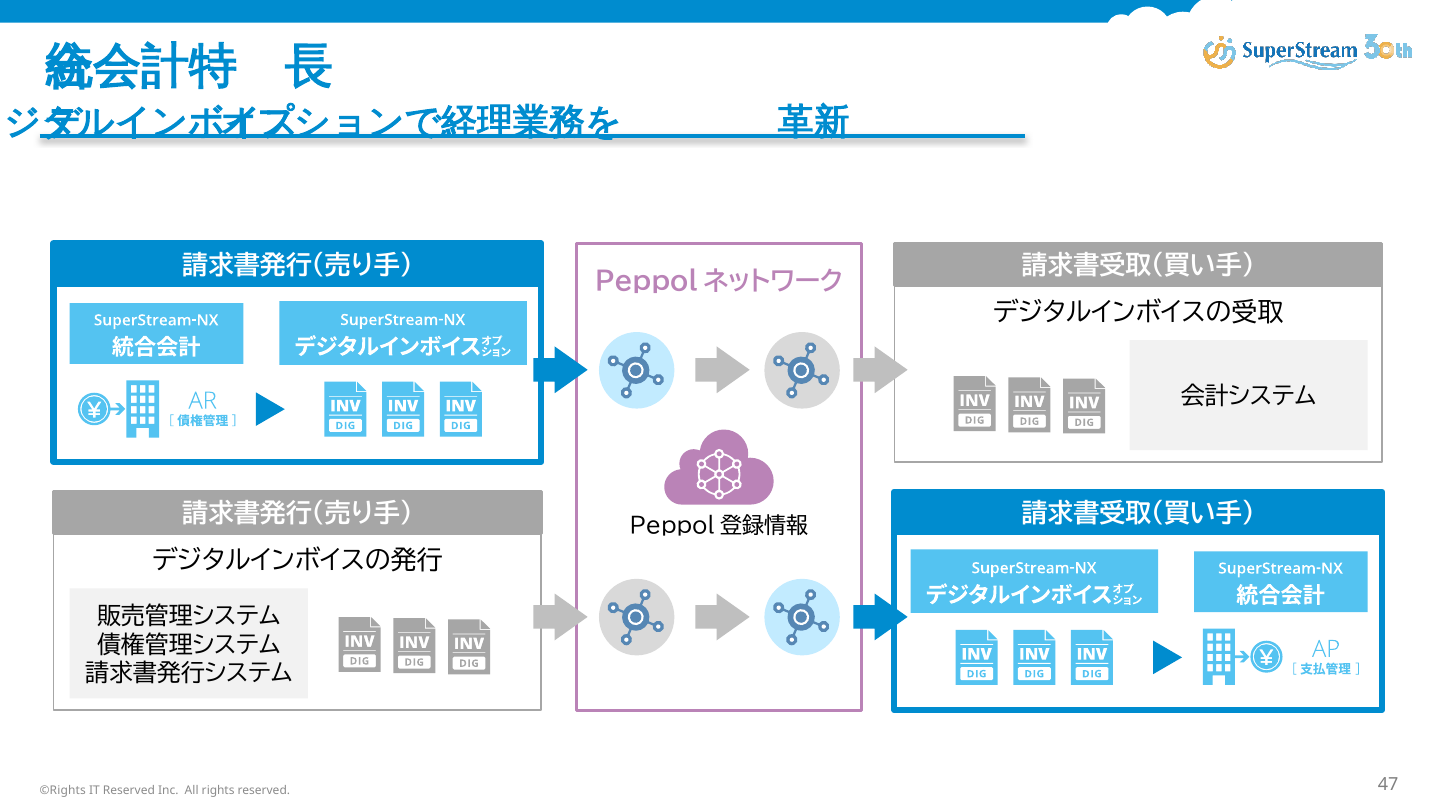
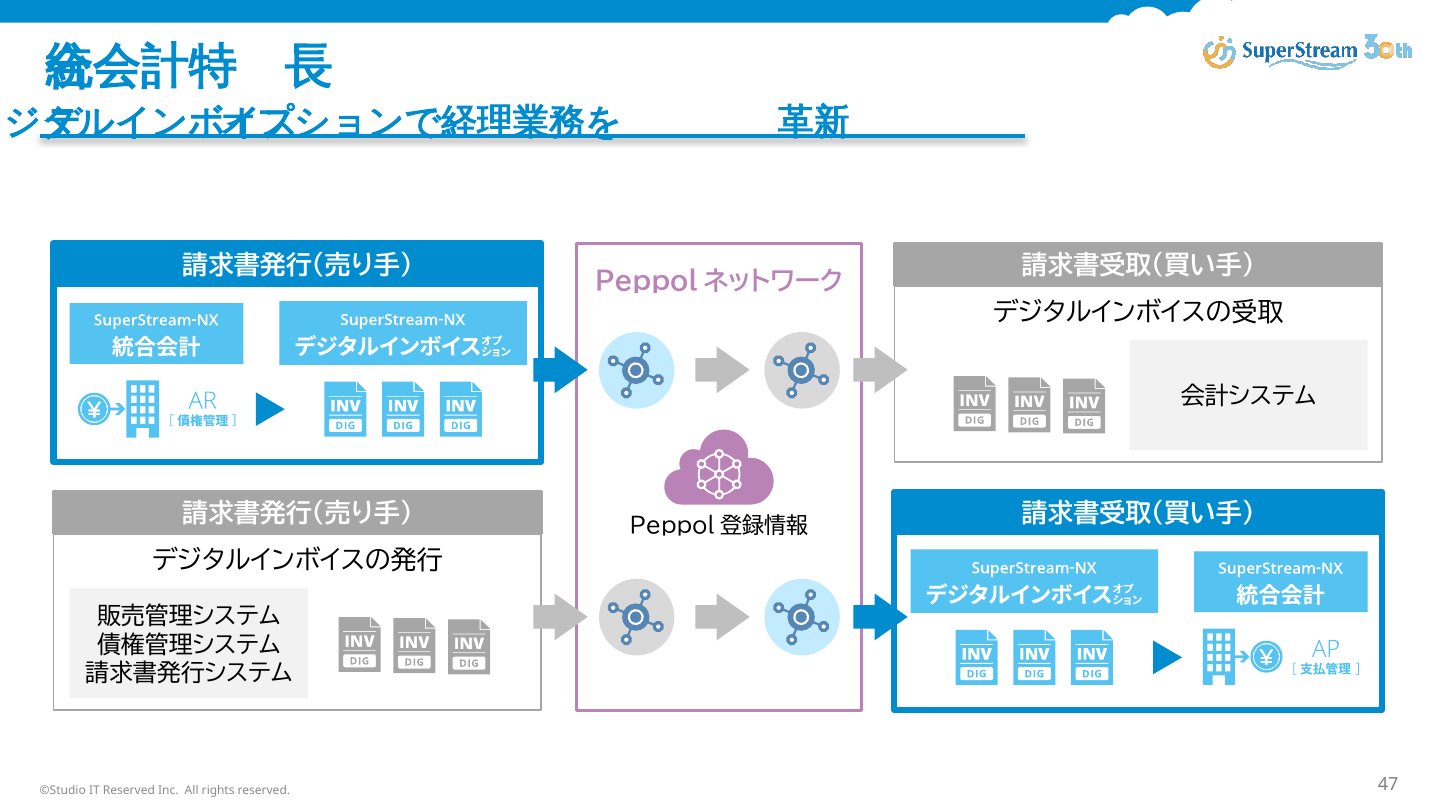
©Rights: ©Rights -> ©Studio
